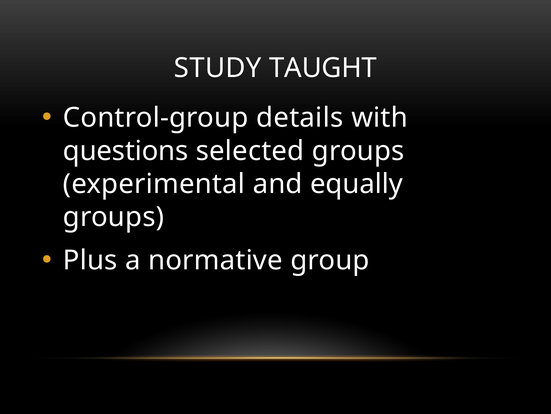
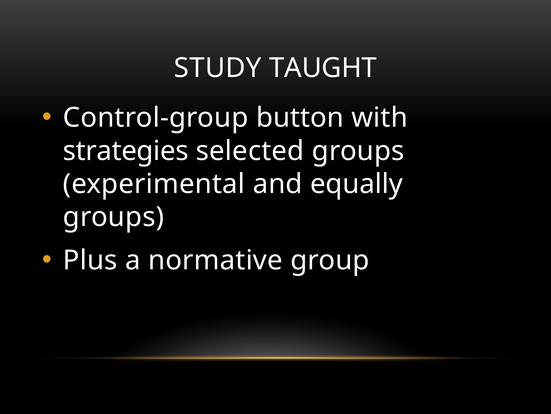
details: details -> button
questions: questions -> strategies
